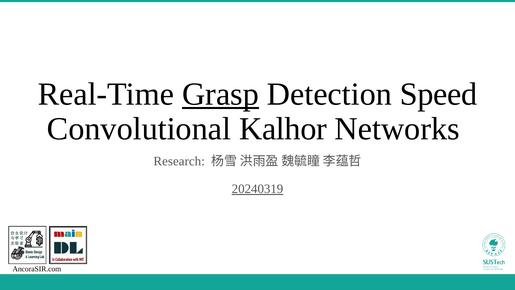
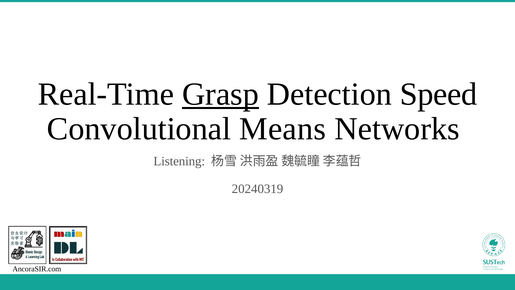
Kalhor: Kalhor -> Means
Research: Research -> Listening
20240319 underline: present -> none
